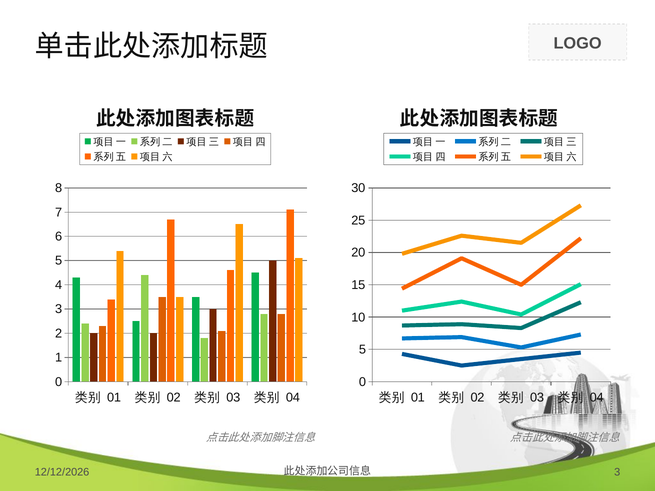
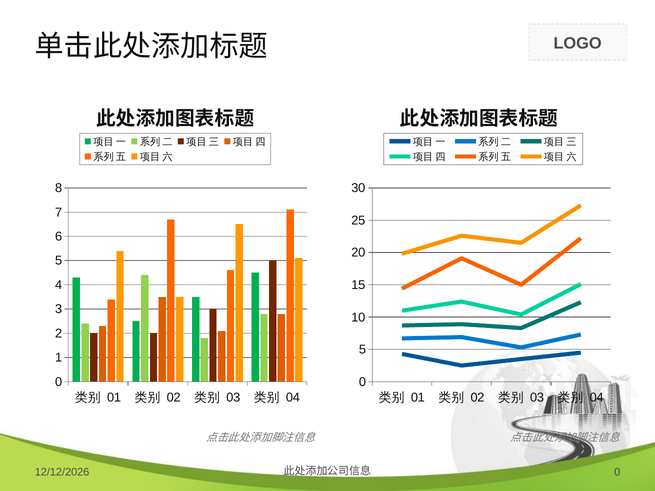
3 at (617, 473): 3 -> 0
